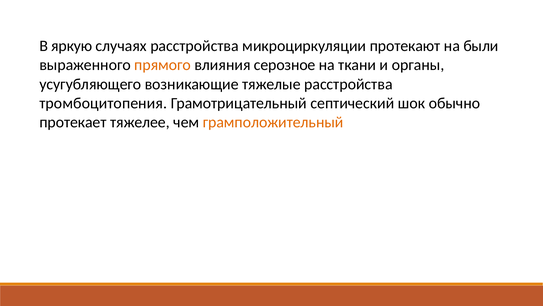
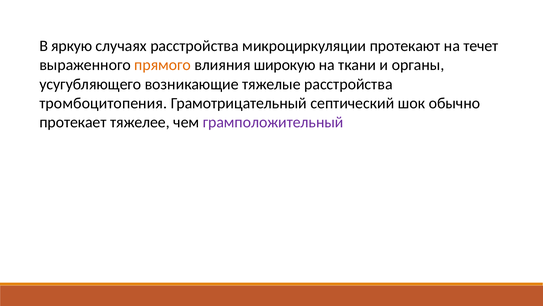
были: были -> течет
серозное: серозное -> широкую
грамположительный colour: orange -> purple
